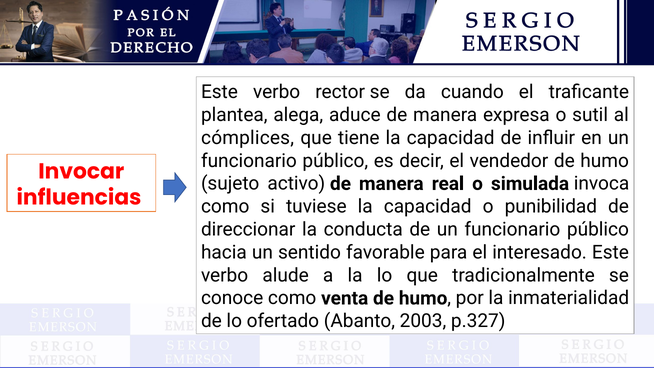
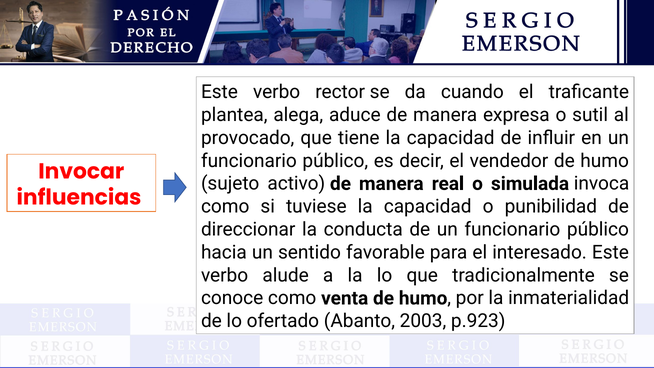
cómplices: cómplices -> provocado
p.327: p.327 -> p.923
